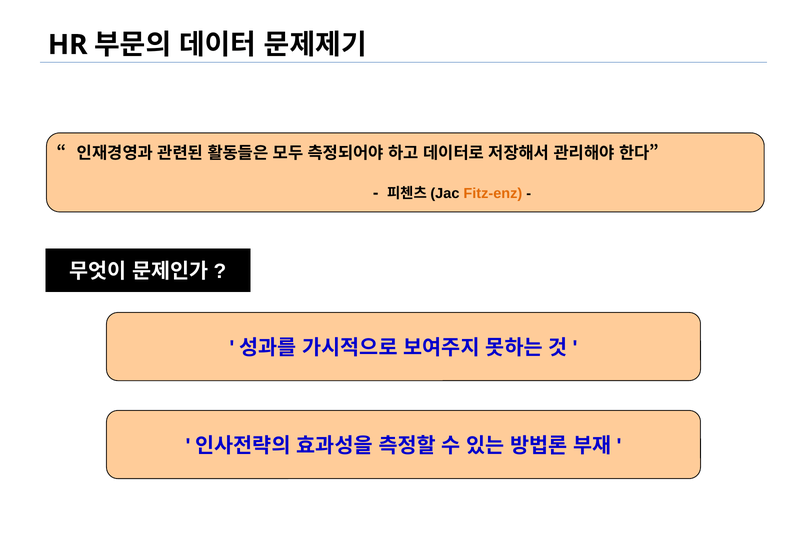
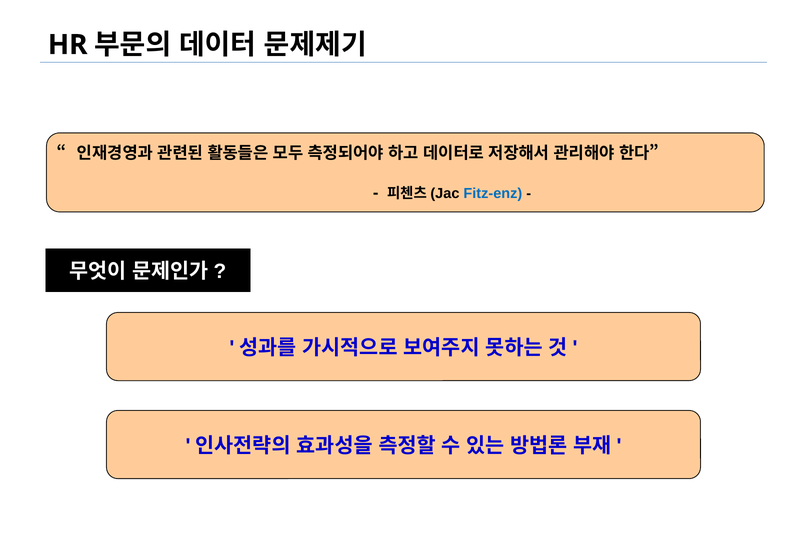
Fitz-enz colour: orange -> blue
